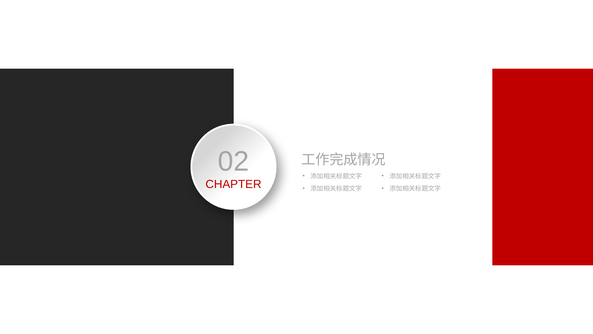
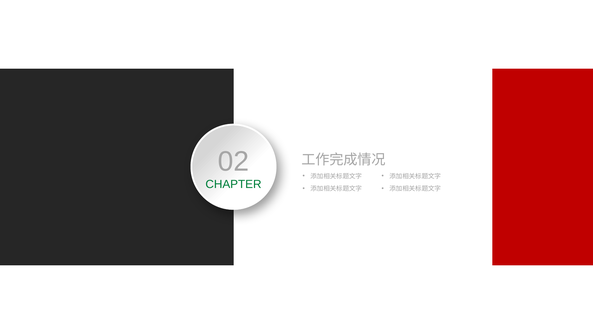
CHAPTER colour: red -> green
